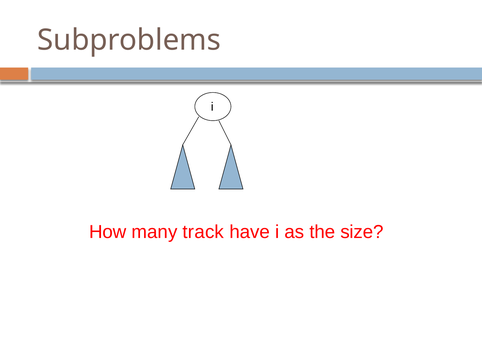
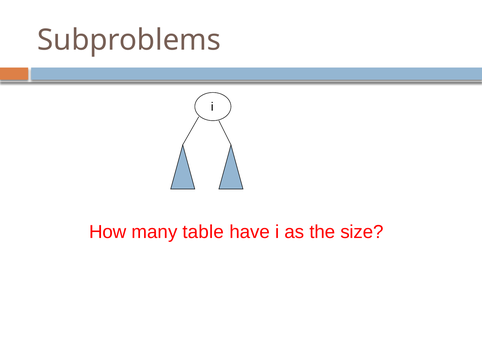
track: track -> table
